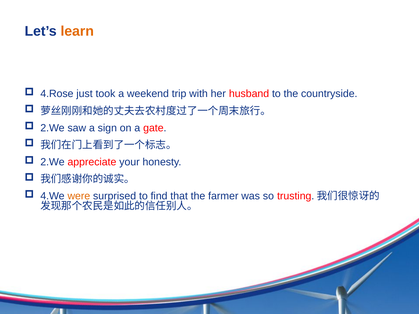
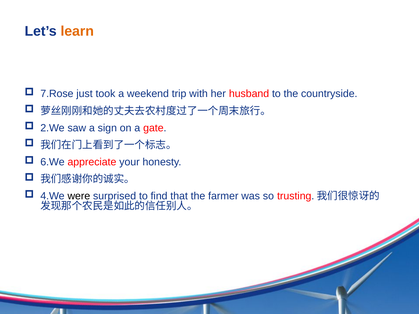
4.Rose: 4.Rose -> 7.Rose
2.We at (52, 162): 2.We -> 6.We
were colour: orange -> black
